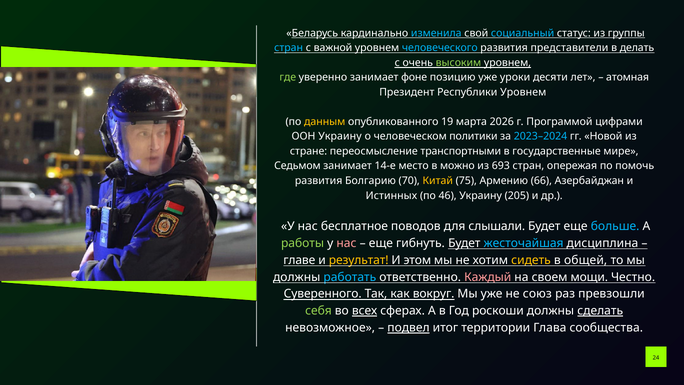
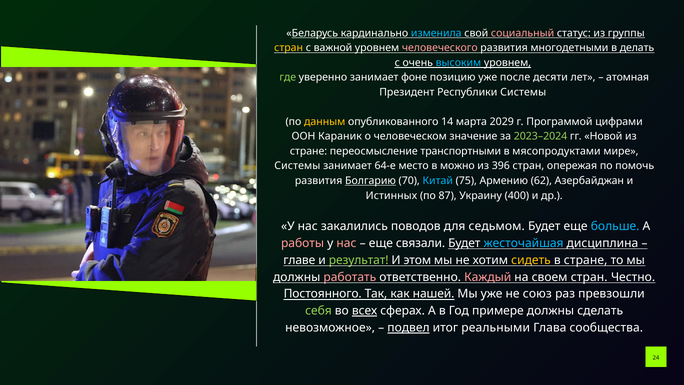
социальный colour: light blue -> pink
стран at (289, 48) colour: light blue -> yellow
человеческого colour: light blue -> pink
представители: представители -> многодетными
высоким colour: light green -> light blue
уроки: уроки -> после
Республики Уровнем: Уровнем -> Системы
19: 19 -> 14
2026: 2026 -> 2029
ООН Украину: Украину -> Караник
политики: политики -> значение
2023–2024 colour: light blue -> light green
государственные: государственные -> мясопродуктами
Седьмом at (297, 166): Седьмом -> Системы
14-е: 14-е -> 64-е
693: 693 -> 396
Болгарию underline: none -> present
Китай colour: yellow -> light blue
66: 66 -> 62
46: 46 -> 87
205: 205 -> 400
бесплатное: бесплатное -> закалились
слышали: слышали -> седьмом
работы colour: light green -> pink
гибнуть: гибнуть -> связали
результат colour: yellow -> light green
в общей: общей -> стране
работать colour: light blue -> pink
своем мощи: мощи -> стран
Суверенного: Суверенного -> Постоянного
вокруг: вокруг -> нашей
роскоши: роскоши -> примере
сделать underline: present -> none
территории: территории -> реальными
